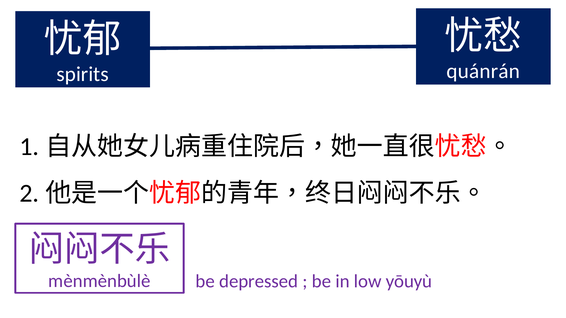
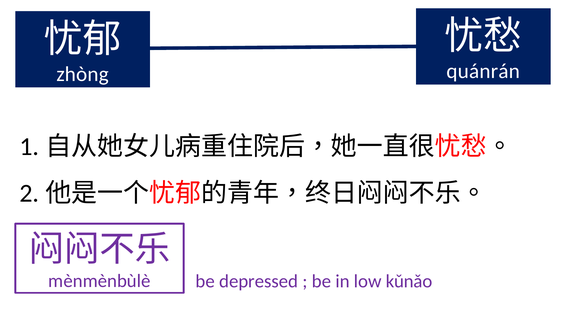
spirits: spirits -> zhòng
yōuyù: yōuyù -> kǔnǎo
